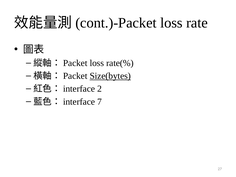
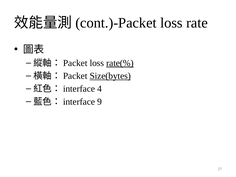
rate(% underline: none -> present
2: 2 -> 4
7: 7 -> 9
